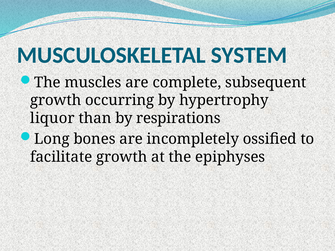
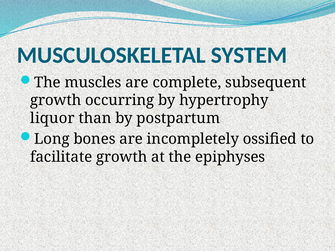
respirations: respirations -> postpartum
